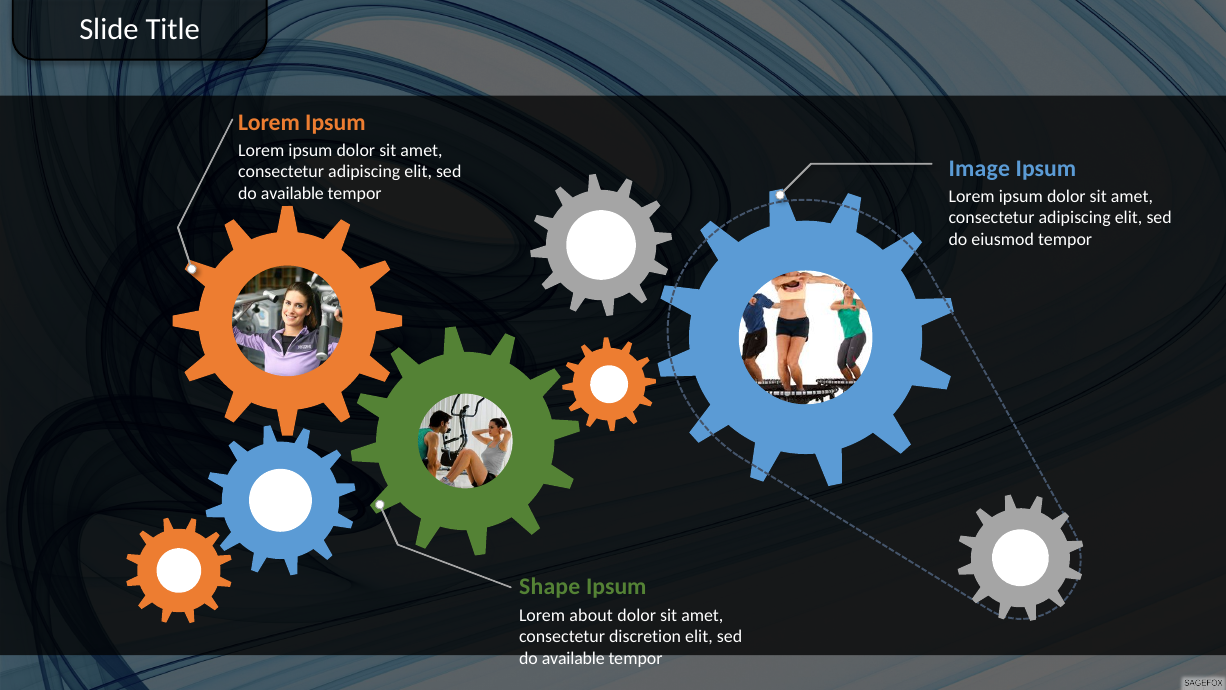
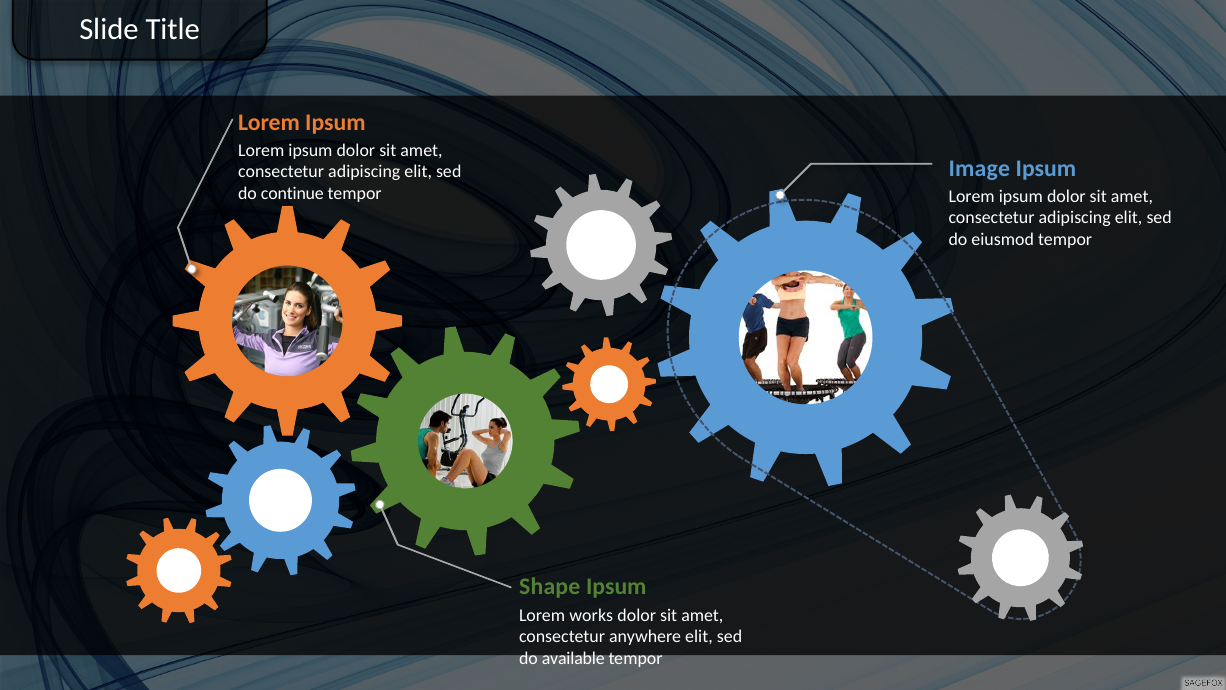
available at (292, 193): available -> continue
about: about -> works
discretion: discretion -> anywhere
